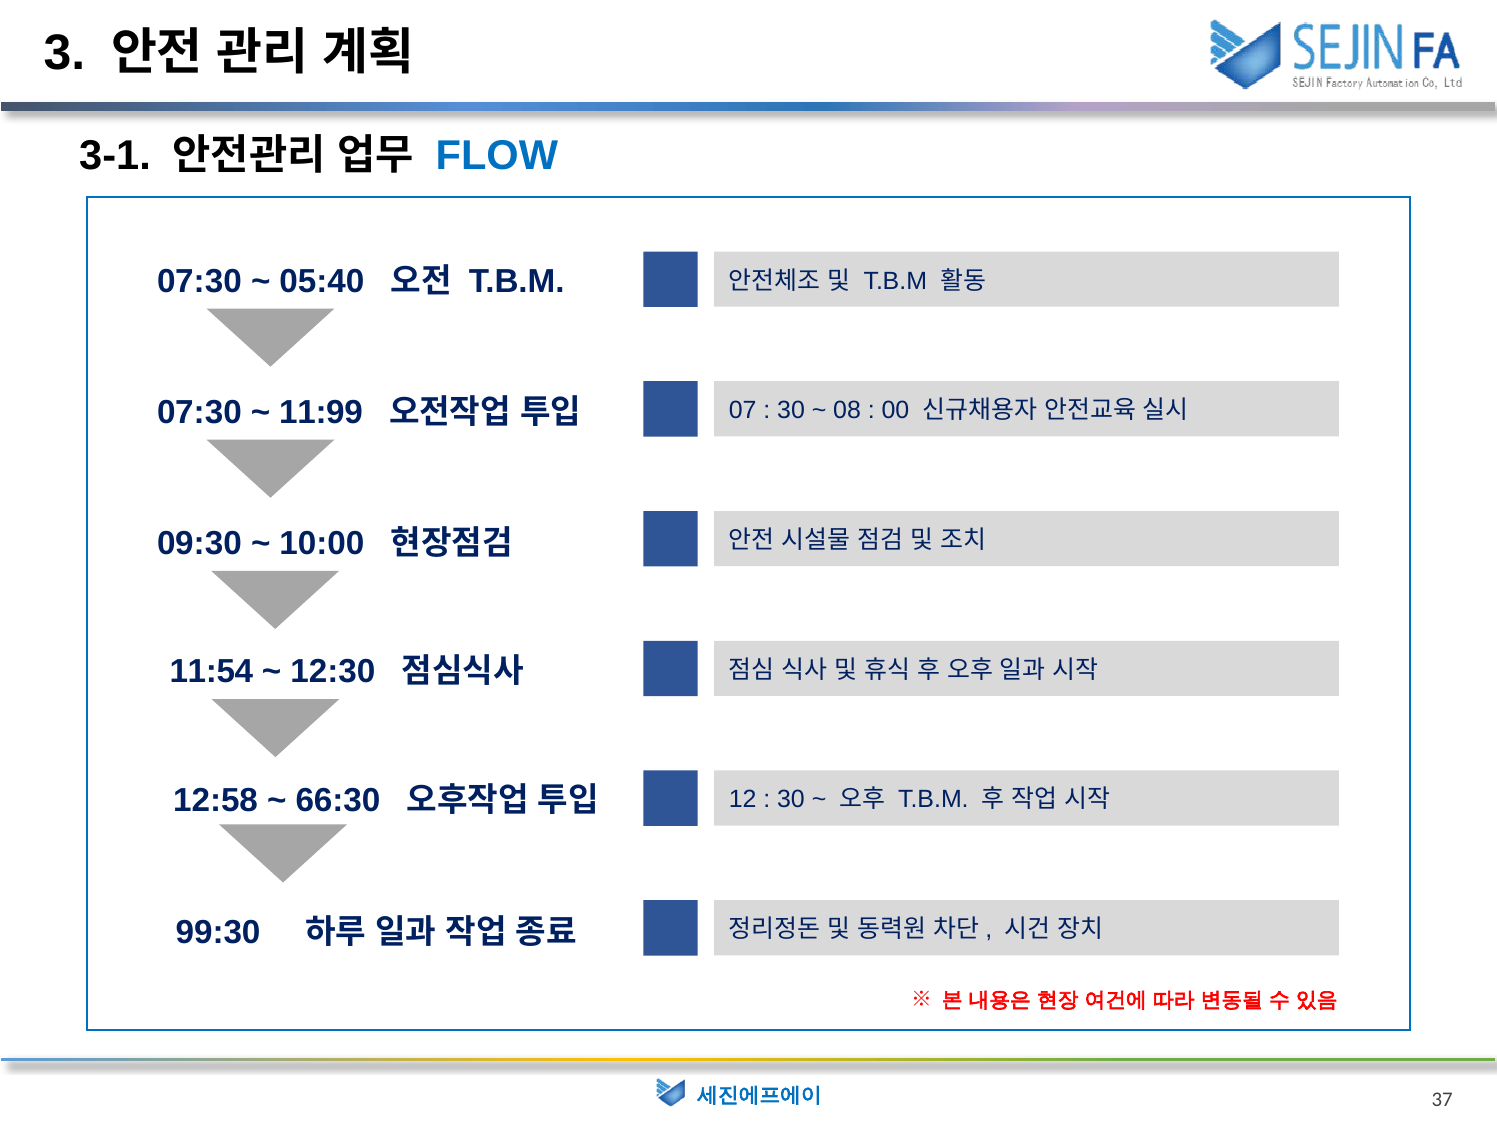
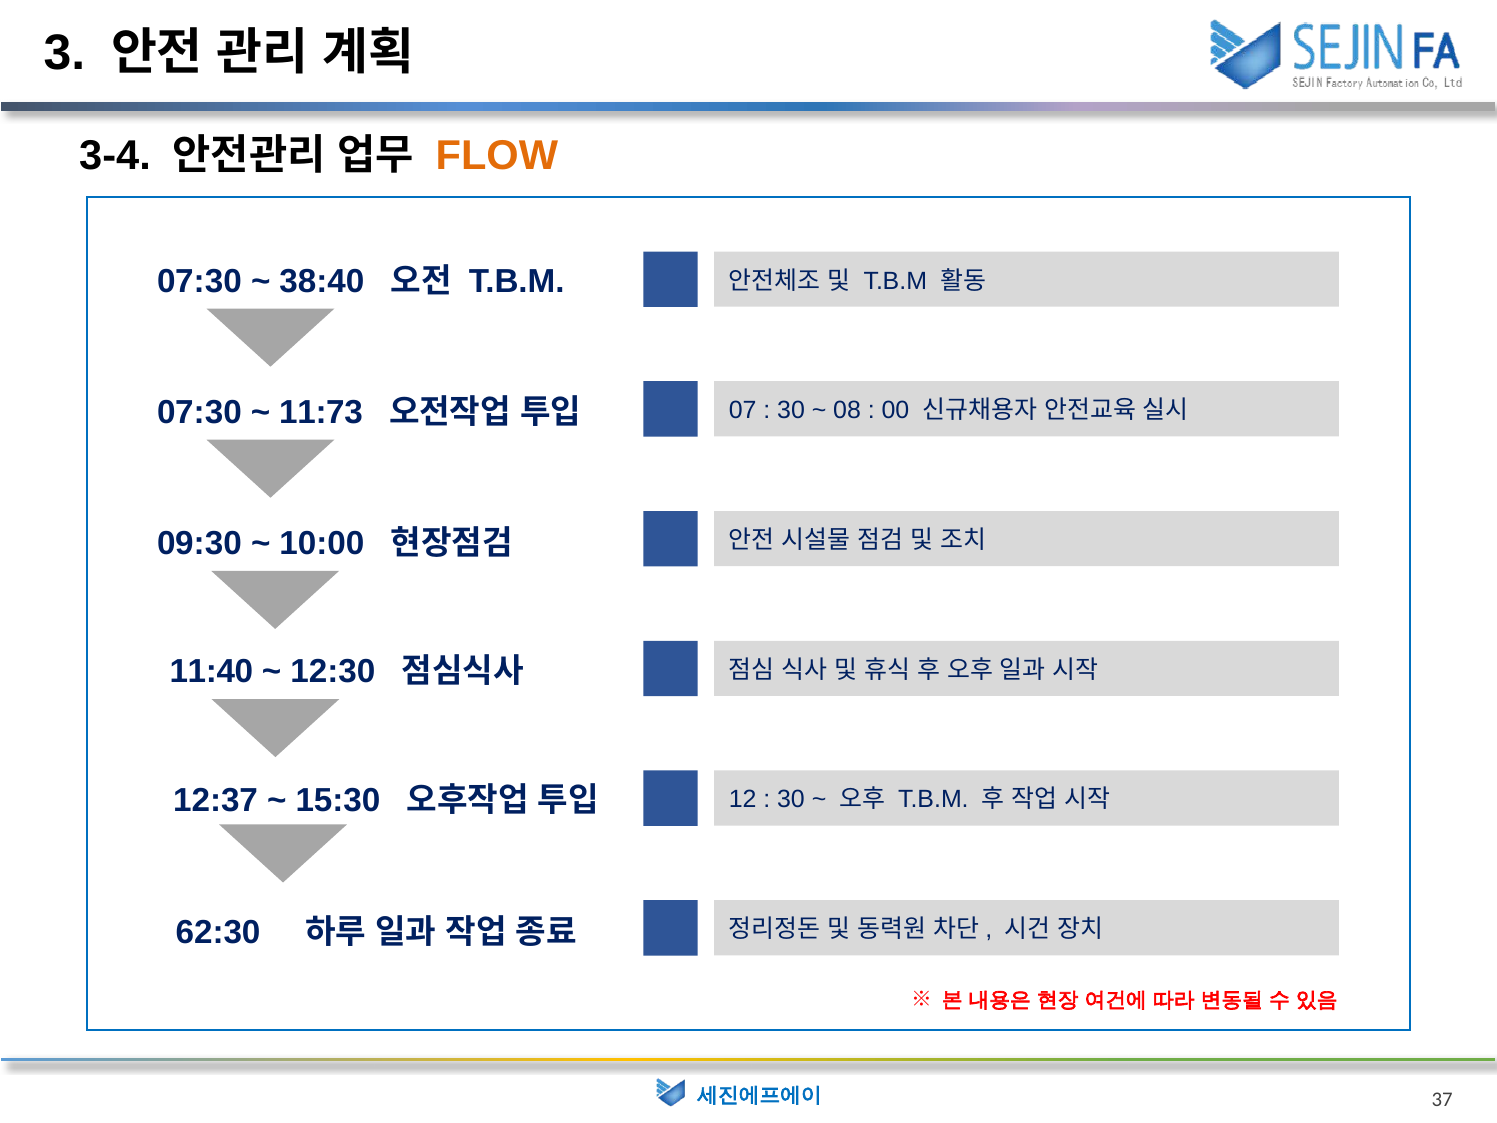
3-1: 3-1 -> 3-4
FLOW colour: blue -> orange
05:40: 05:40 -> 38:40
11:99: 11:99 -> 11:73
11:54: 11:54 -> 11:40
12:58: 12:58 -> 12:37
66:30: 66:30 -> 15:30
99:30: 99:30 -> 62:30
